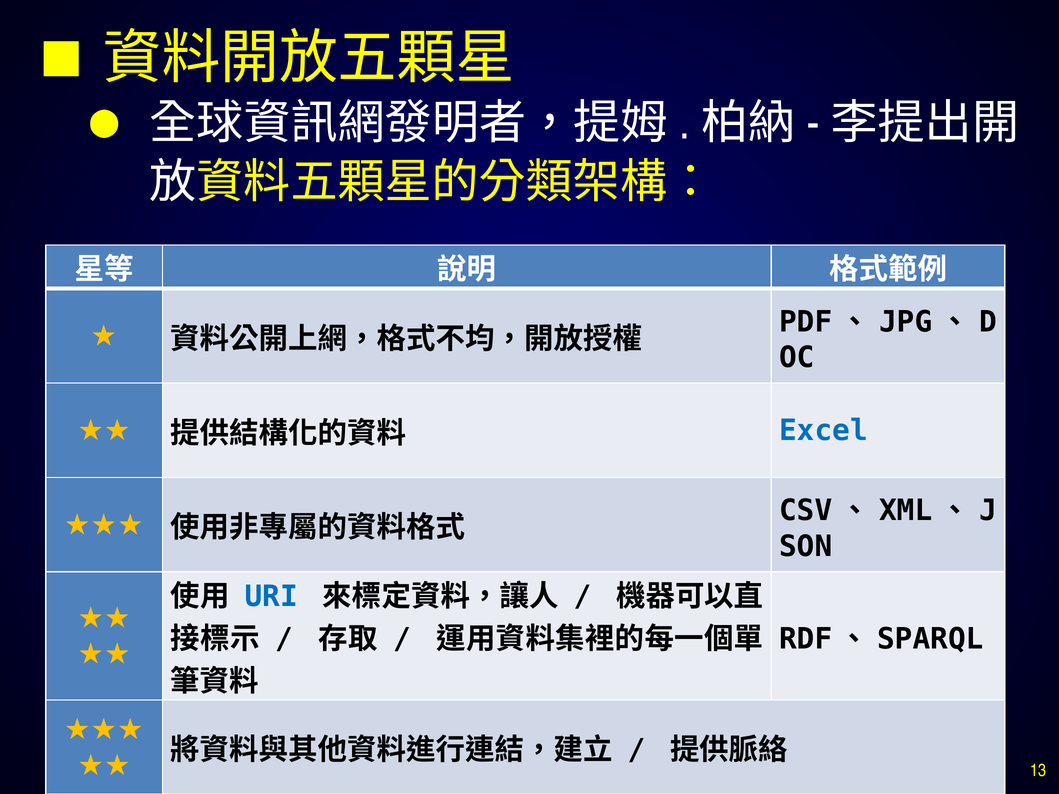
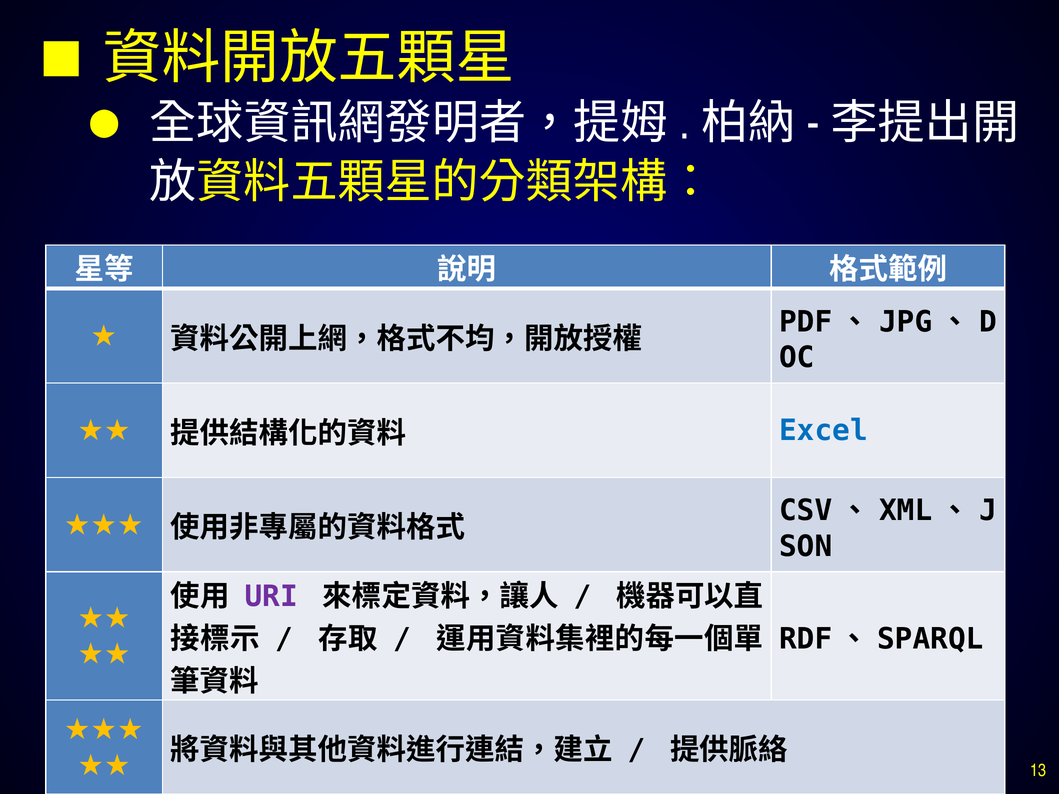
URI colour: blue -> purple
